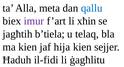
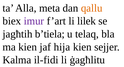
qallu colour: blue -> orange
xħin: xħin -> lilek
Ħaduh: Ħaduh -> Kalma
